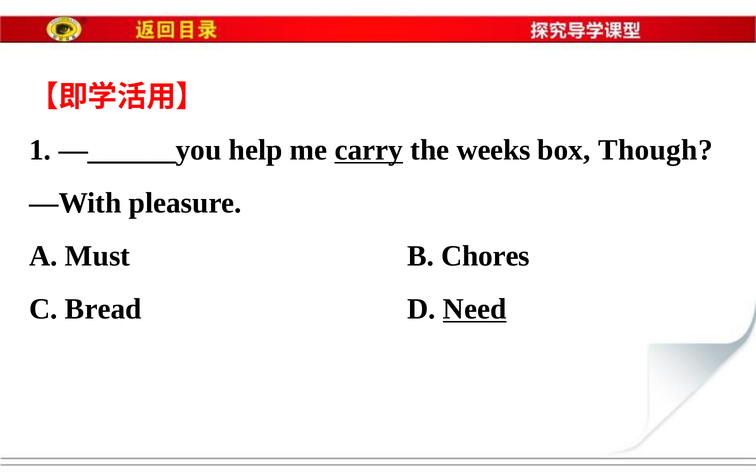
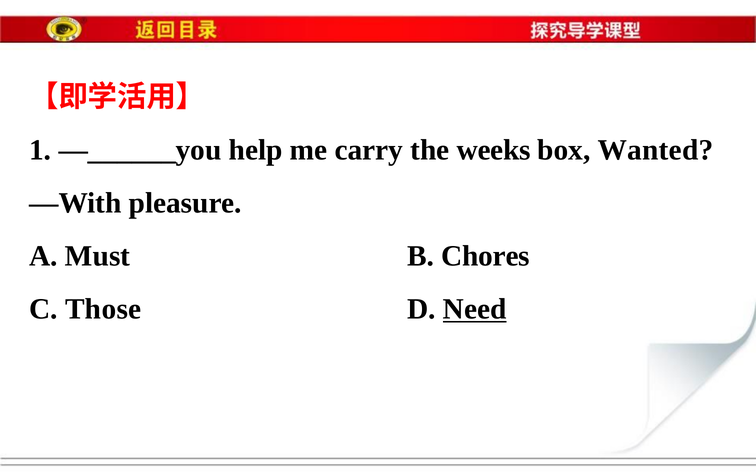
carry underline: present -> none
Though: Though -> Wanted
Bread: Bread -> Those
